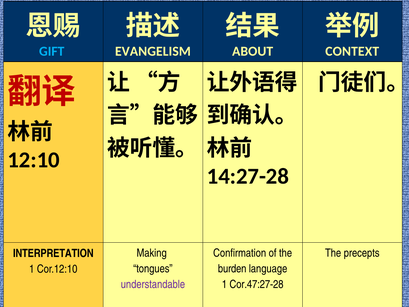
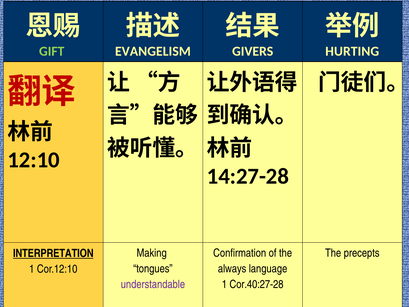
GIFT colour: light blue -> light green
ABOUT: ABOUT -> GIVERS
CONTEXT: CONTEXT -> HURTING
INTERPRETATION underline: none -> present
burden: burden -> always
Cor.47:27-28: Cor.47:27-28 -> Cor.40:27-28
